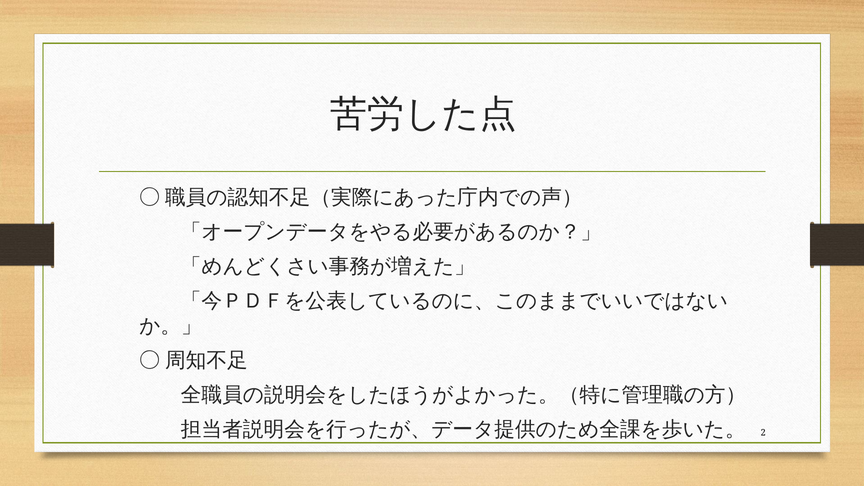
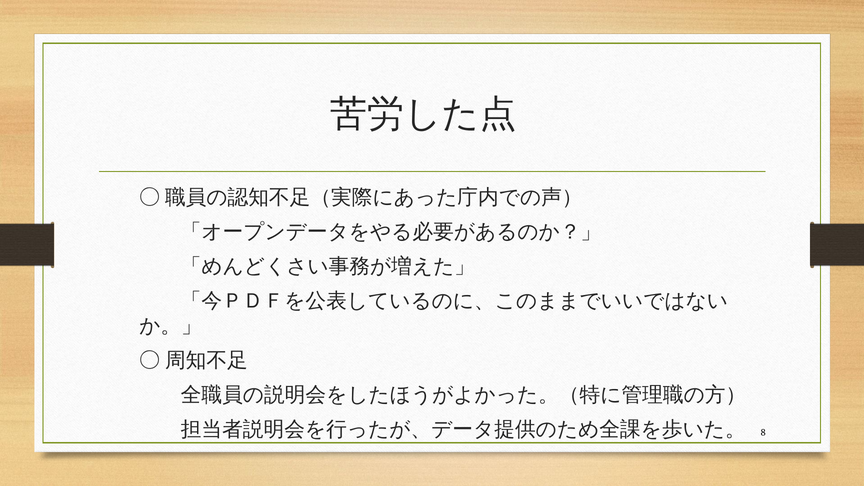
2: 2 -> 8
